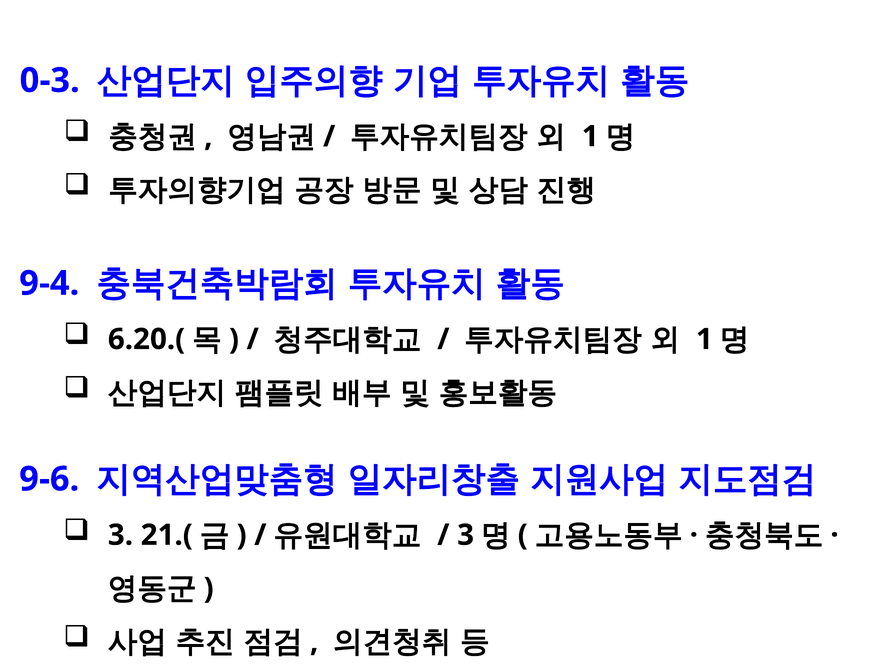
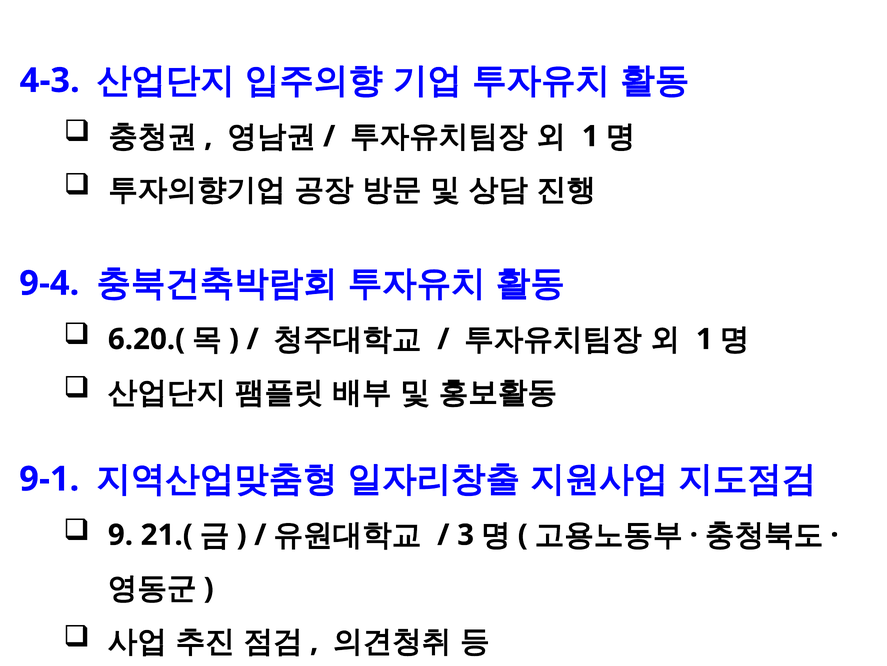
0-3: 0-3 -> 4-3
9-6: 9-6 -> 9-1
3 at (120, 534): 3 -> 9
